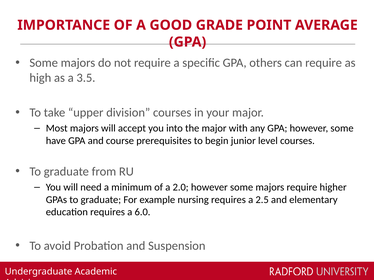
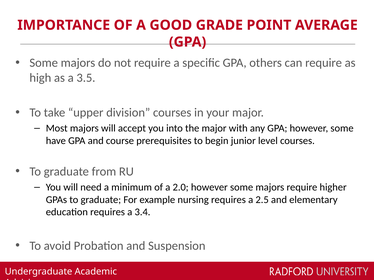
6.0: 6.0 -> 3.4
